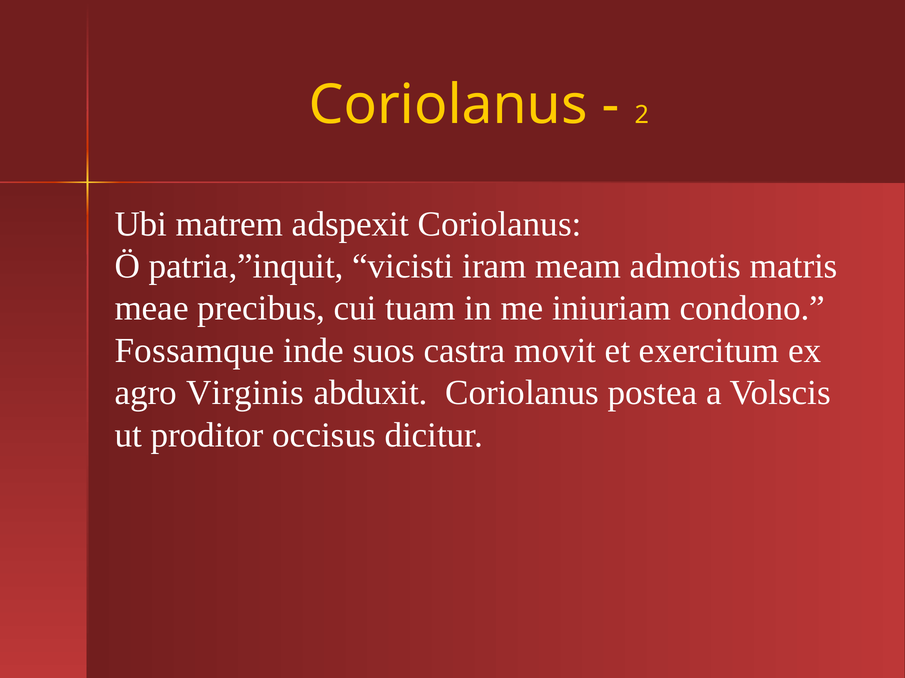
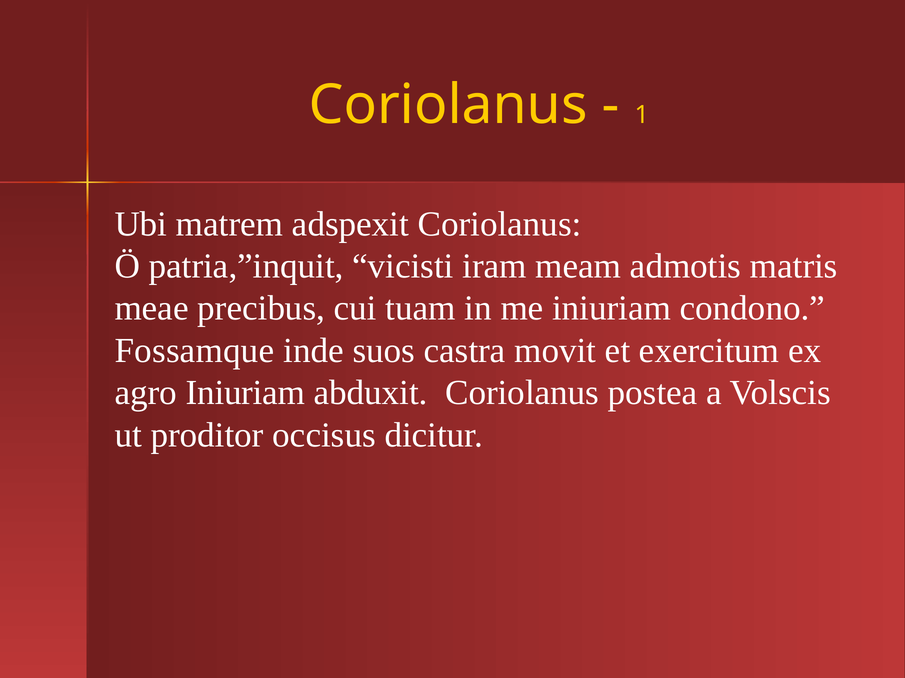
2: 2 -> 1
agro Virginis: Virginis -> Iniuriam
